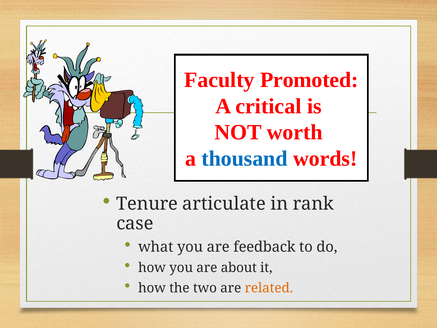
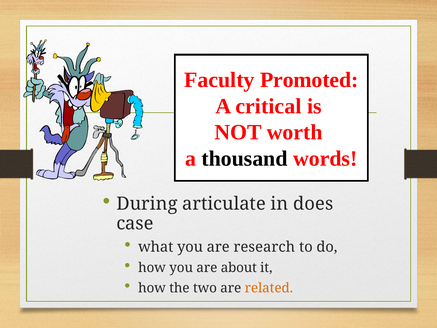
thousand colour: blue -> black
Tenure: Tenure -> During
rank: rank -> does
feedback: feedback -> research
